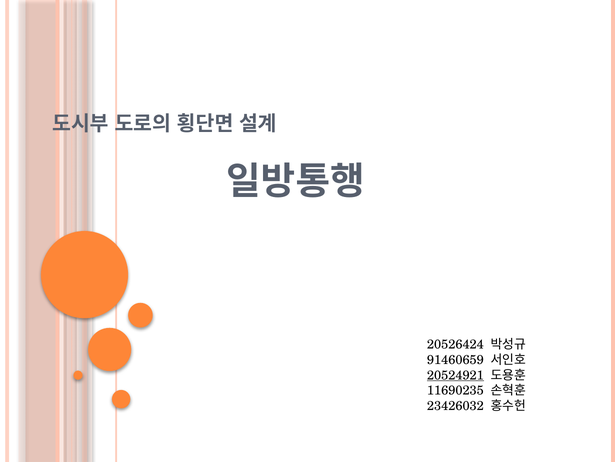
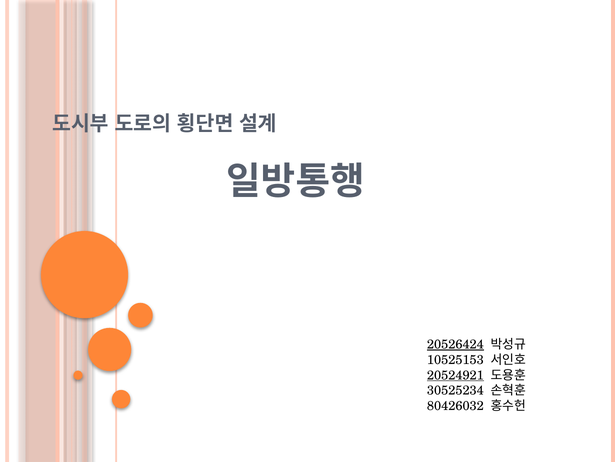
20526424 underline: none -> present
91460659: 91460659 -> 10525153
11690235: 11690235 -> 30525234
23426032: 23426032 -> 80426032
